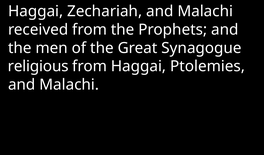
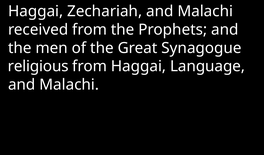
Ptolemies: Ptolemies -> Language
